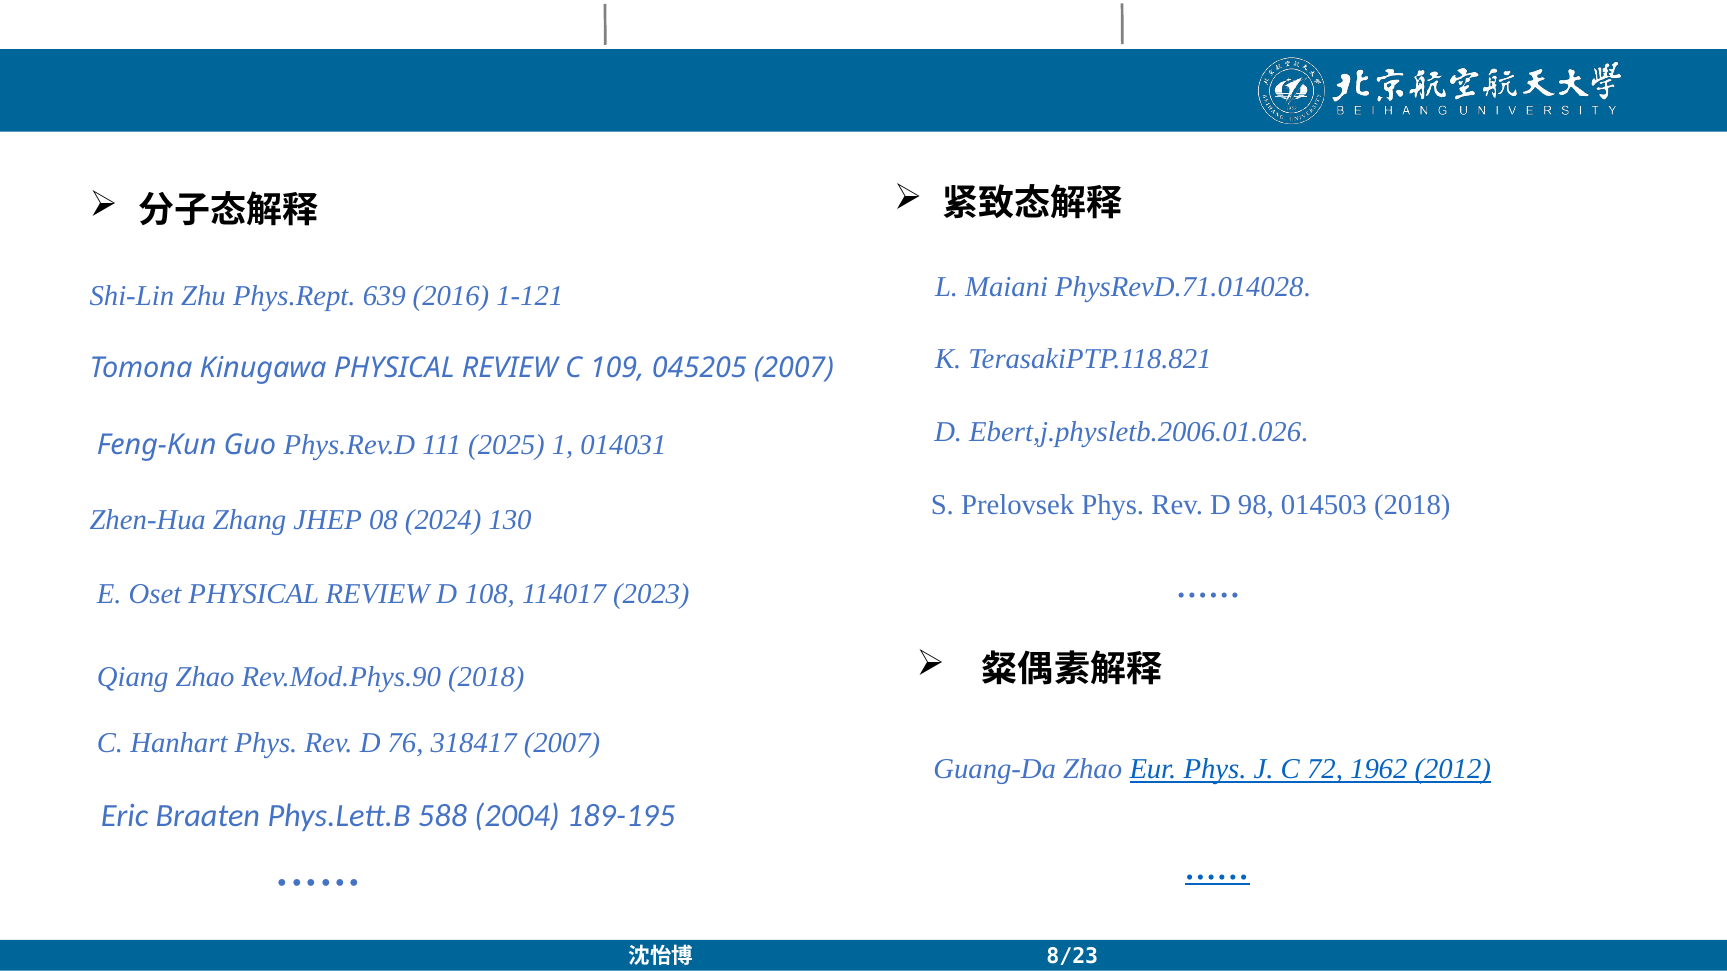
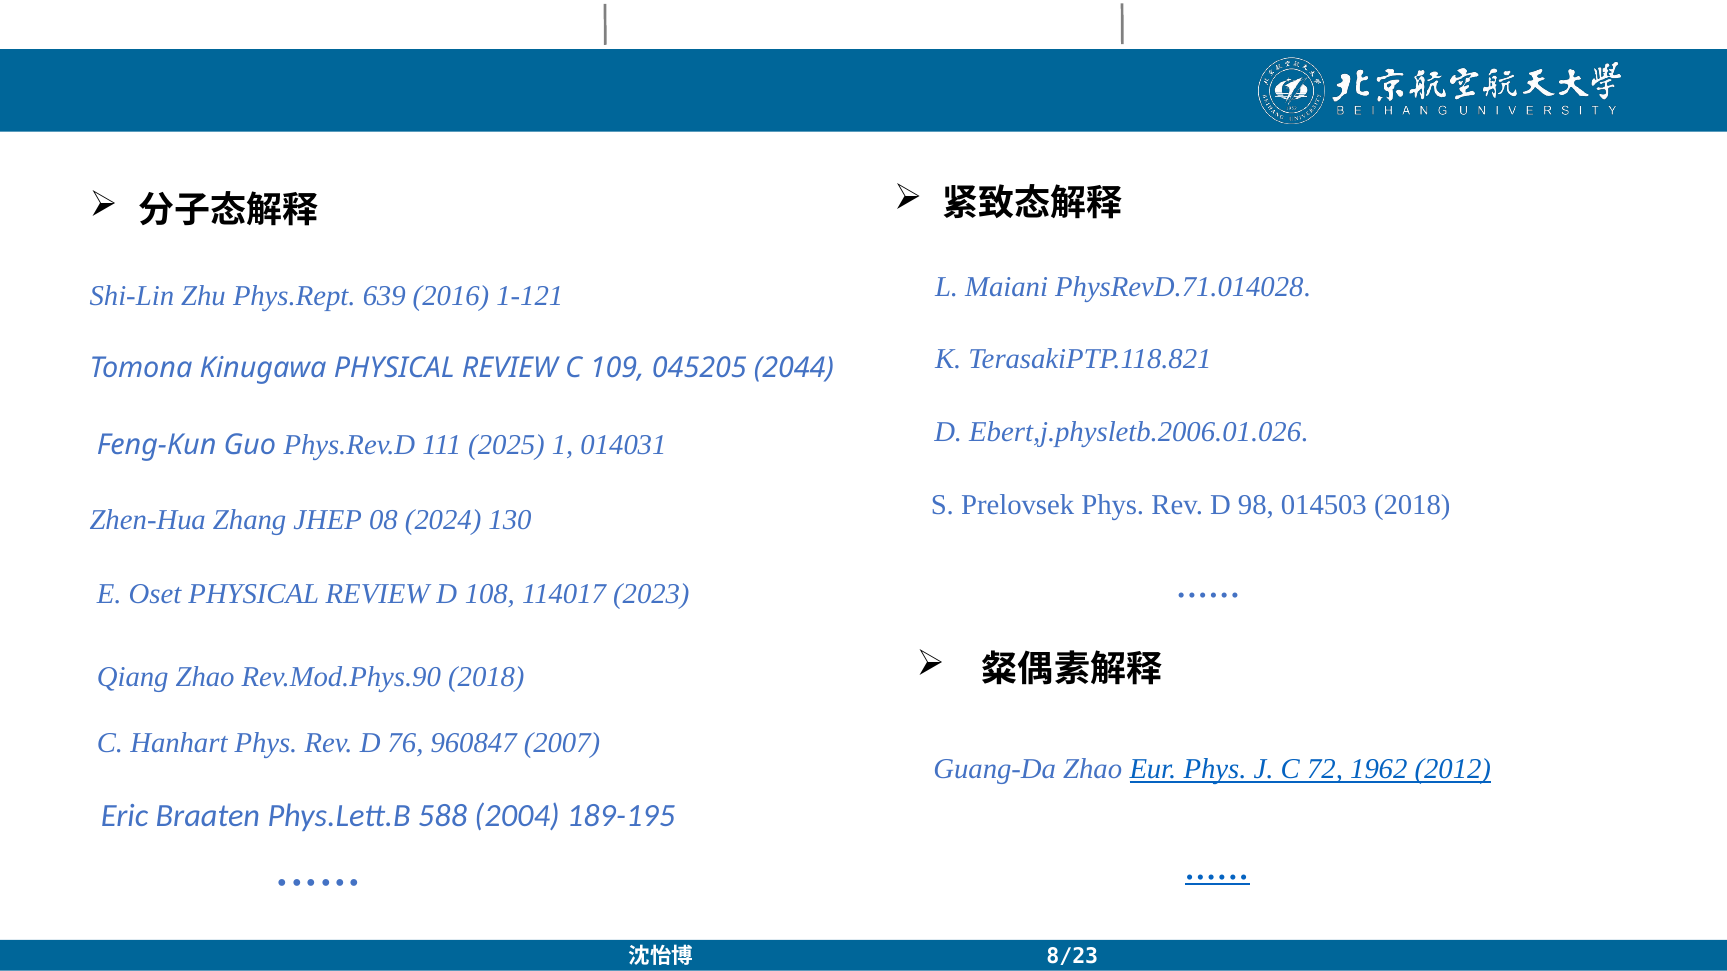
045205 2007: 2007 -> 2044
318417: 318417 -> 960847
